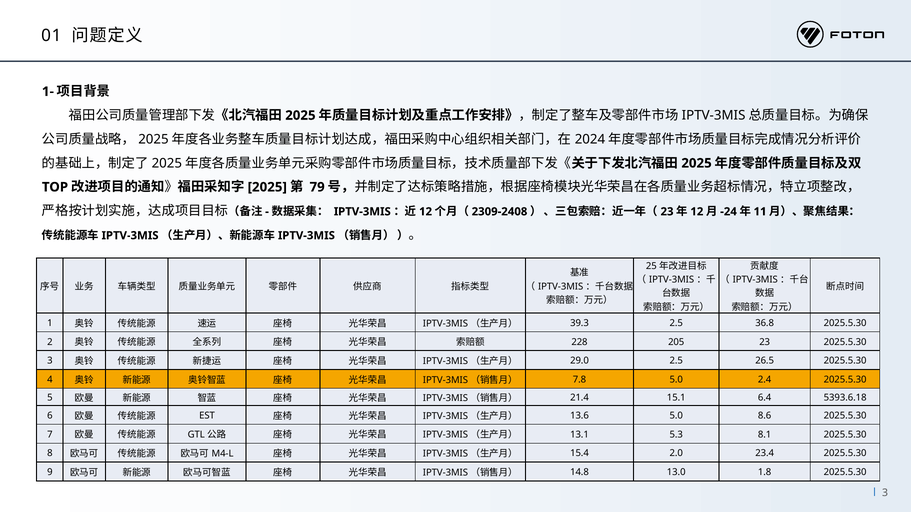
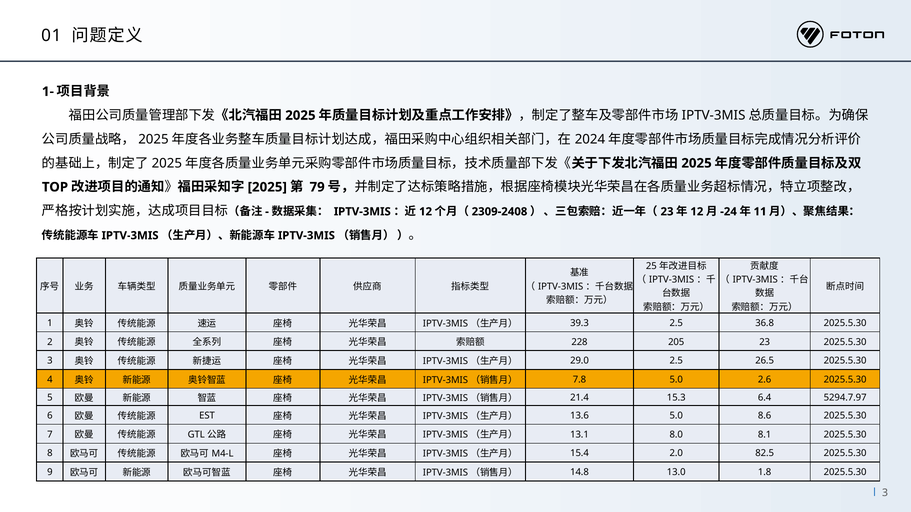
2.4: 2.4 -> 2.6
15.1: 15.1 -> 15.3
5393.6.18: 5393.6.18 -> 5294.7.97
5.3: 5.3 -> 8.0
23.4: 23.4 -> 82.5
